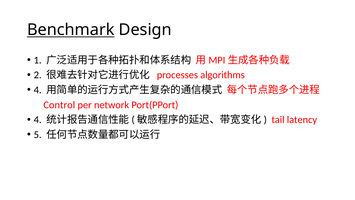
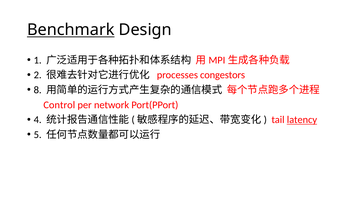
algorithms: algorithms -> congestors
4 at (38, 90): 4 -> 8
latency underline: none -> present
